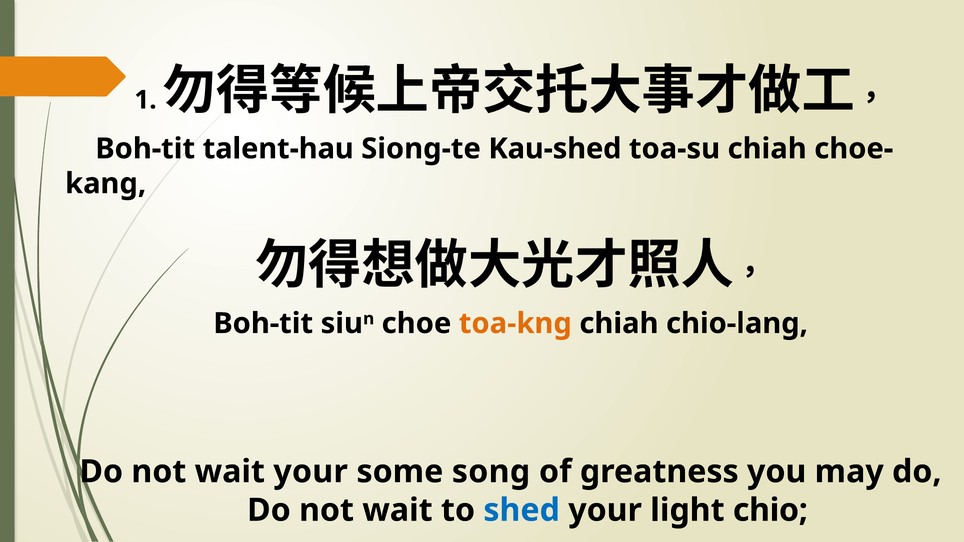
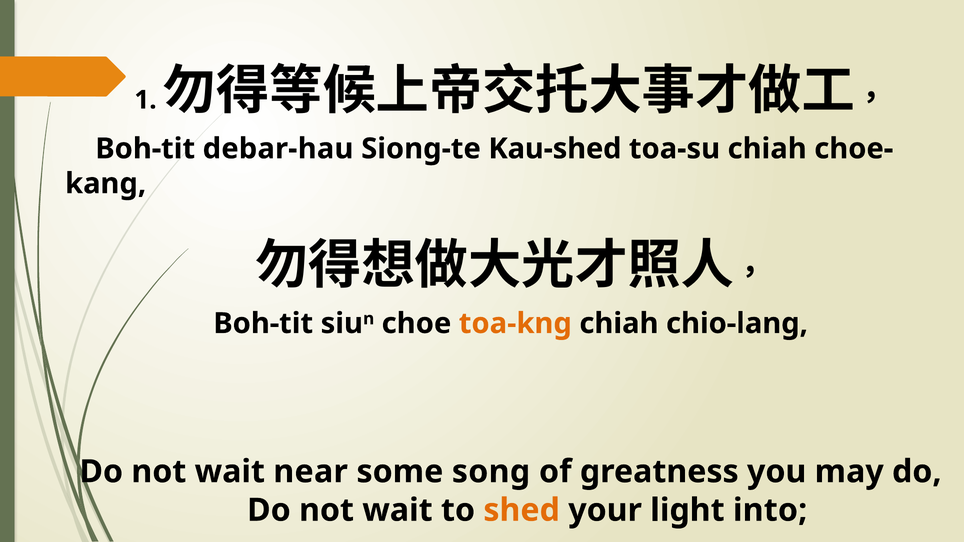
talent-hau: talent-hau -> debar-hau
wait your: your -> near
shed colour: blue -> orange
chio: chio -> into
